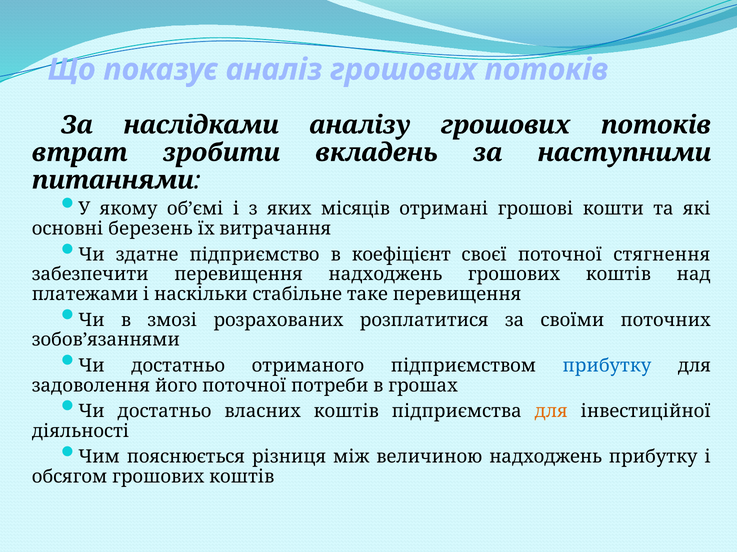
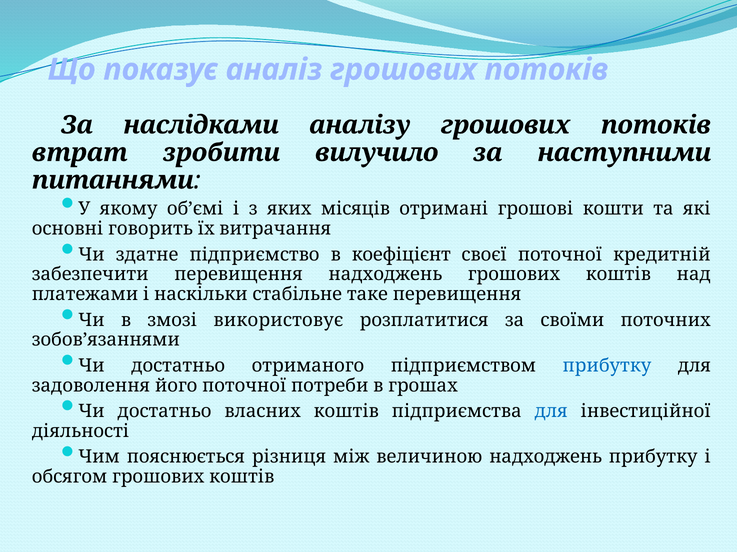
вкладень: вкладень -> вилучило
березень: березень -> говорить
стягнення: стягнення -> кредитній
розрахованих: розрахованих -> використовує
для at (551, 412) colour: orange -> blue
